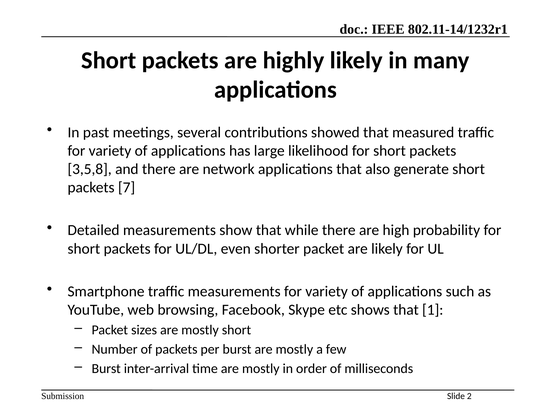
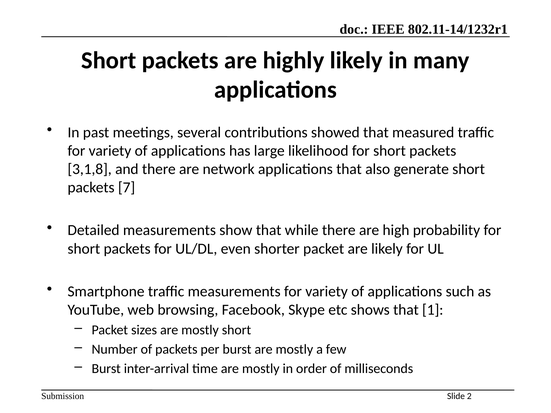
3,5,8: 3,5,8 -> 3,1,8
